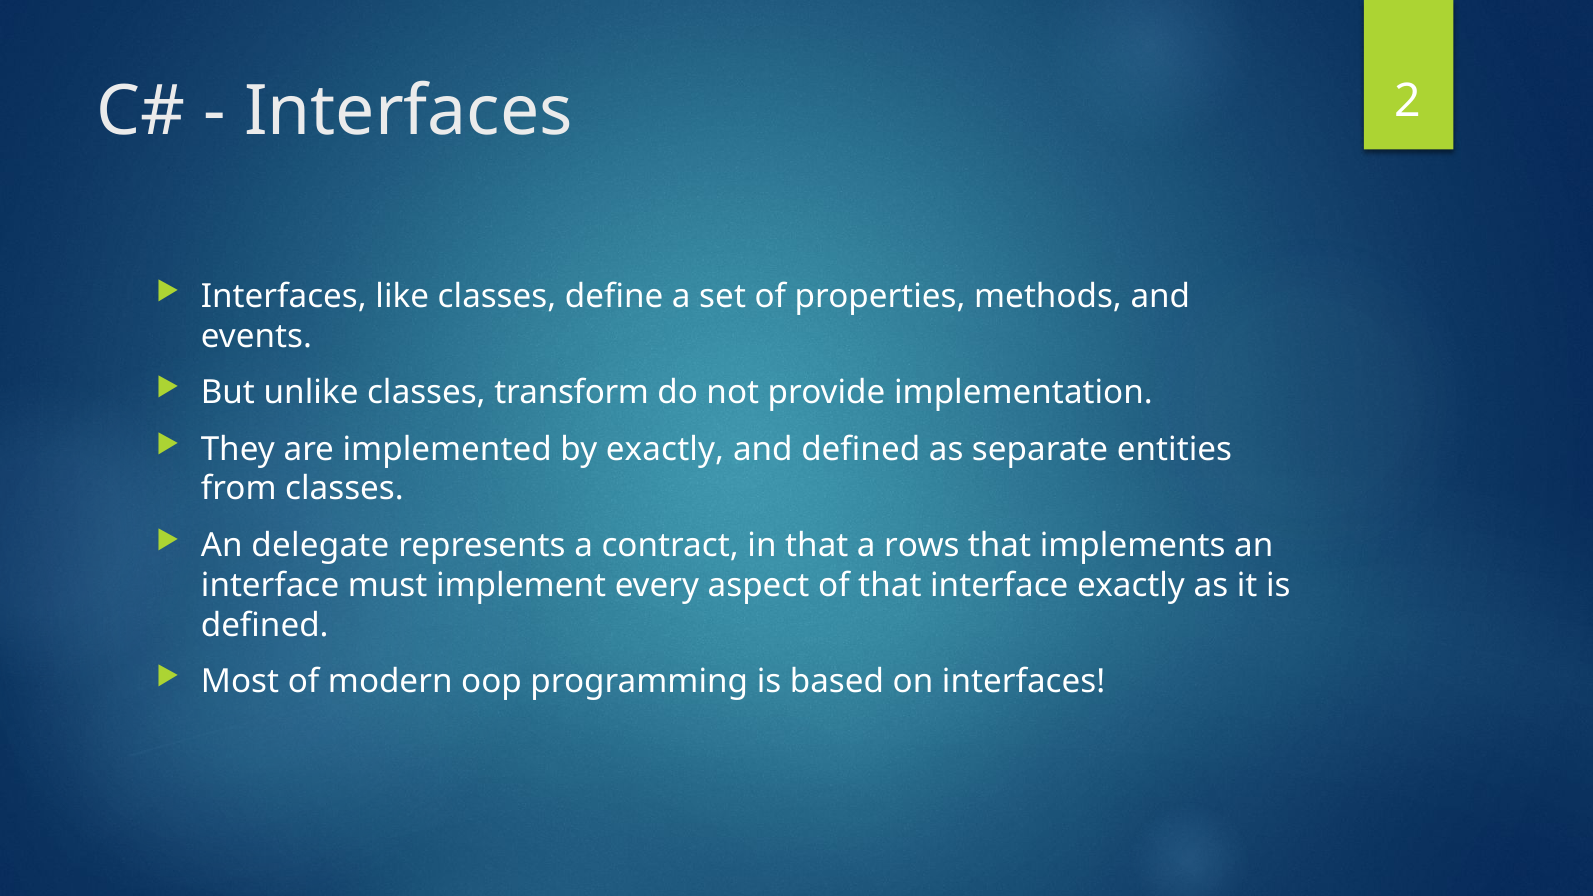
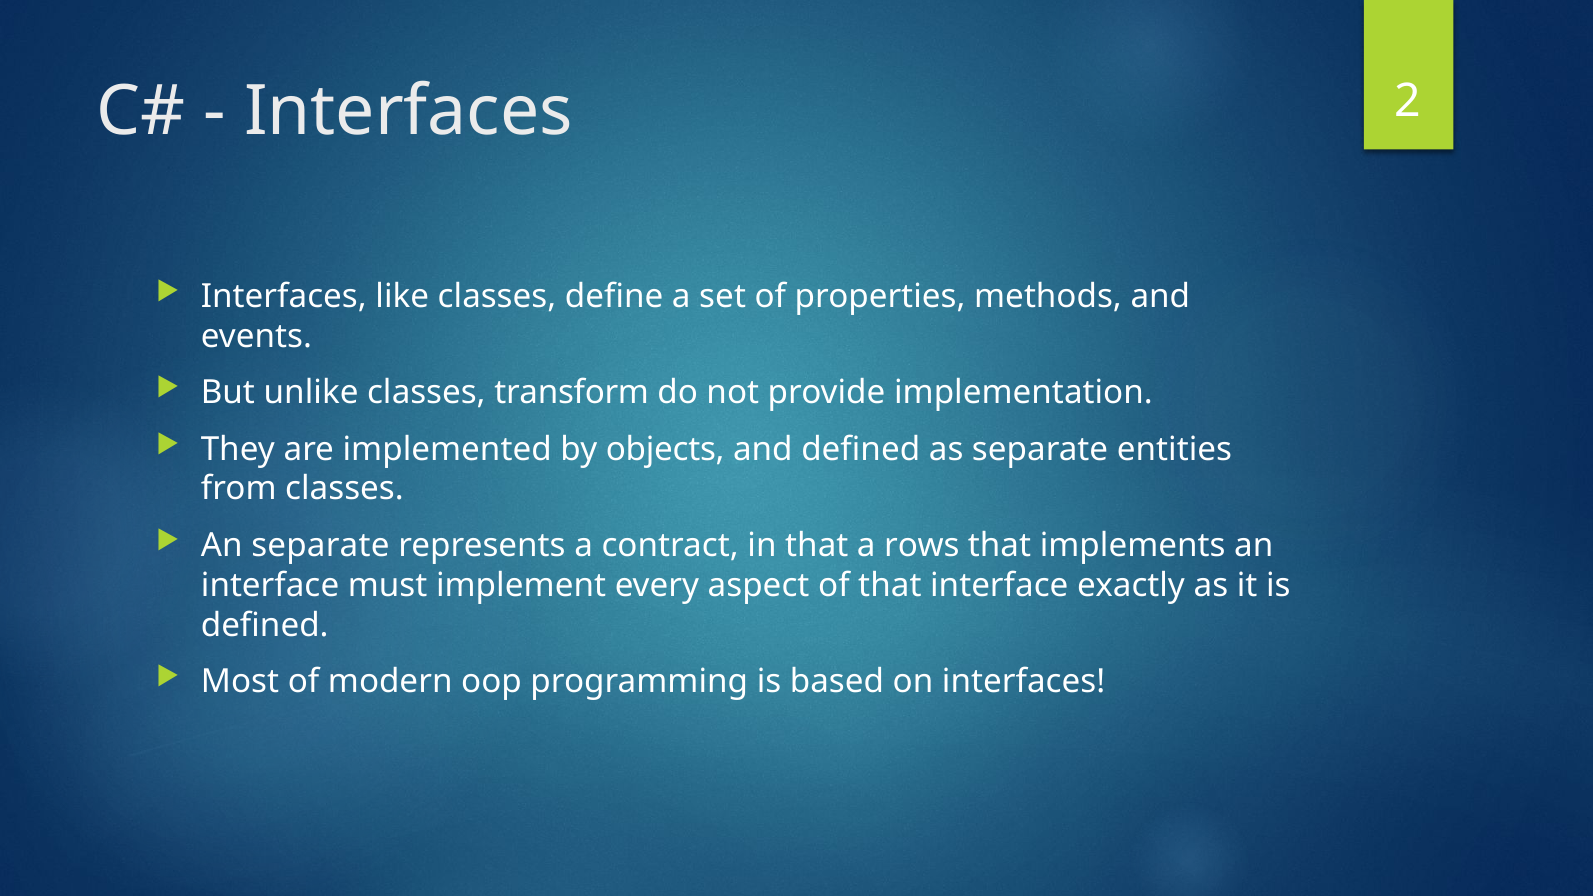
by exactly: exactly -> objects
An delegate: delegate -> separate
